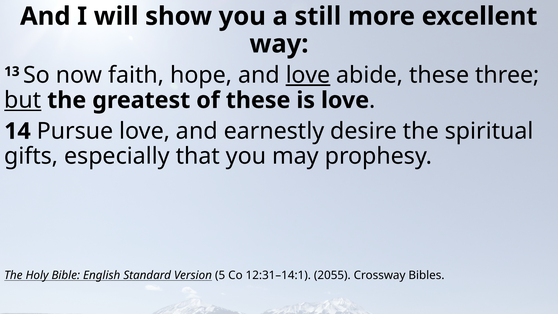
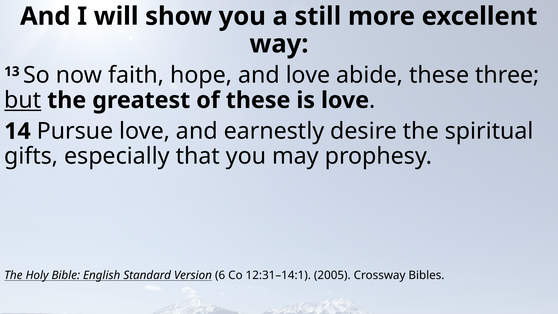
love at (308, 75) underline: present -> none
5: 5 -> 6
2055: 2055 -> 2005
